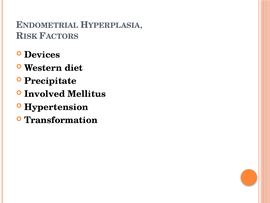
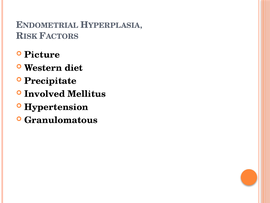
Devices: Devices -> Picture
Transformation: Transformation -> Granulomatous
